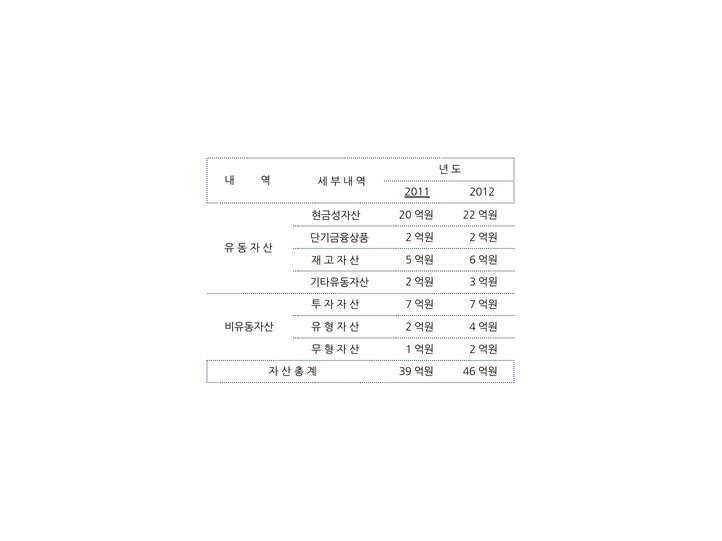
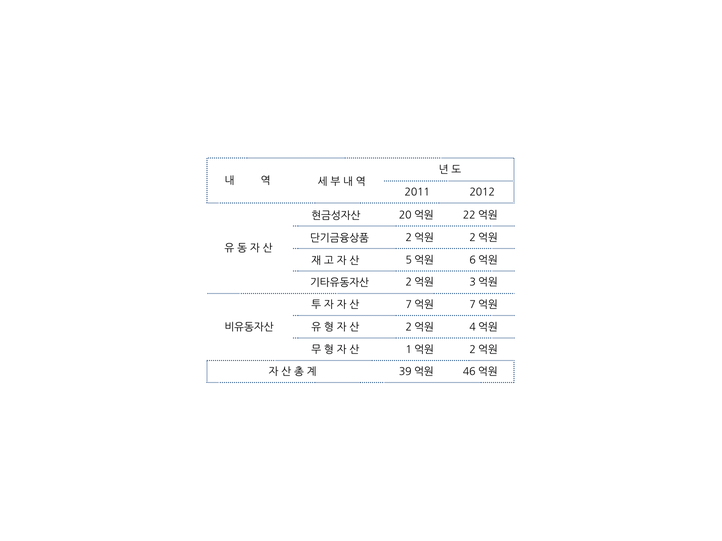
2011 underline: present -> none
